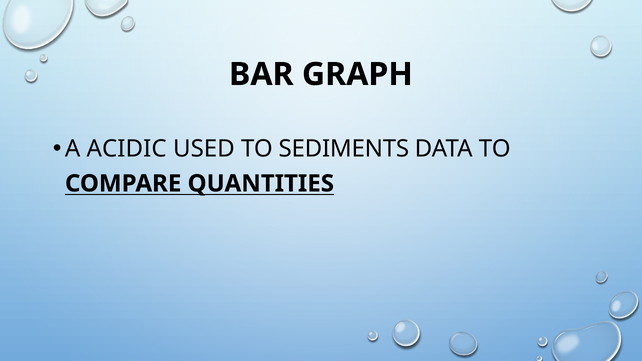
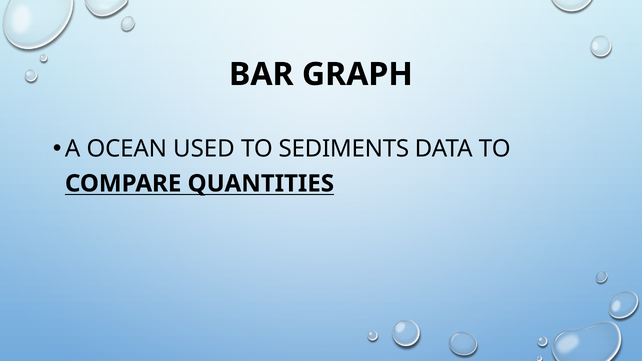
ACIDIC: ACIDIC -> OCEAN
